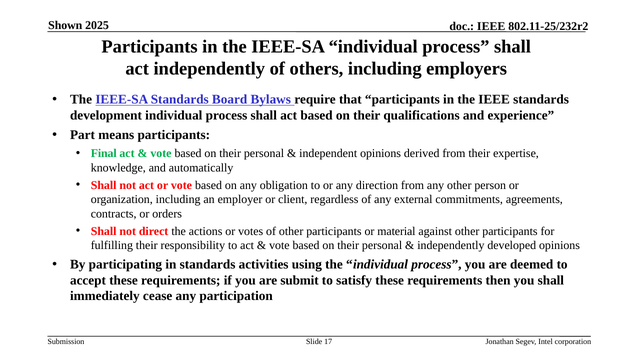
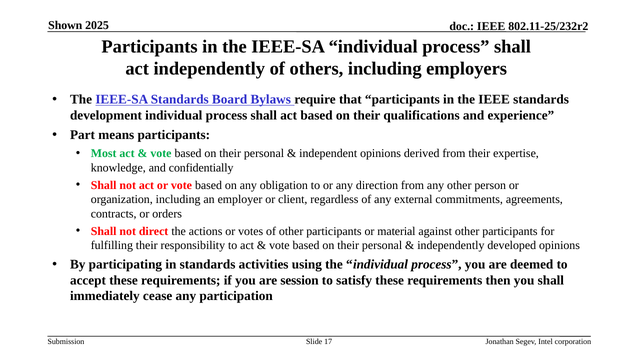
Final: Final -> Most
automatically: automatically -> confidentially
submit: submit -> session
